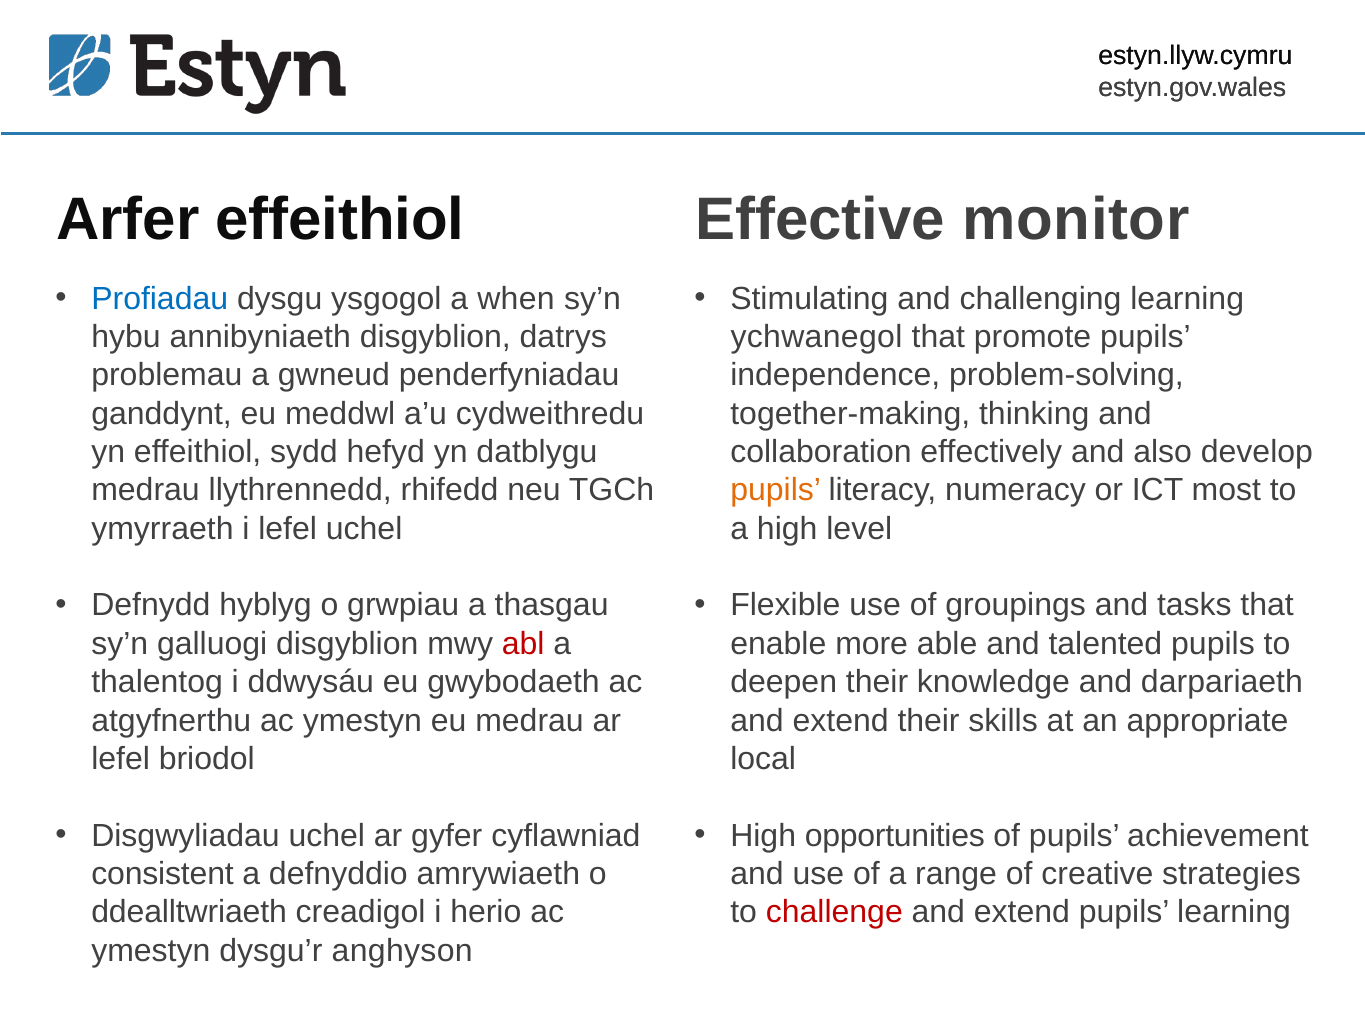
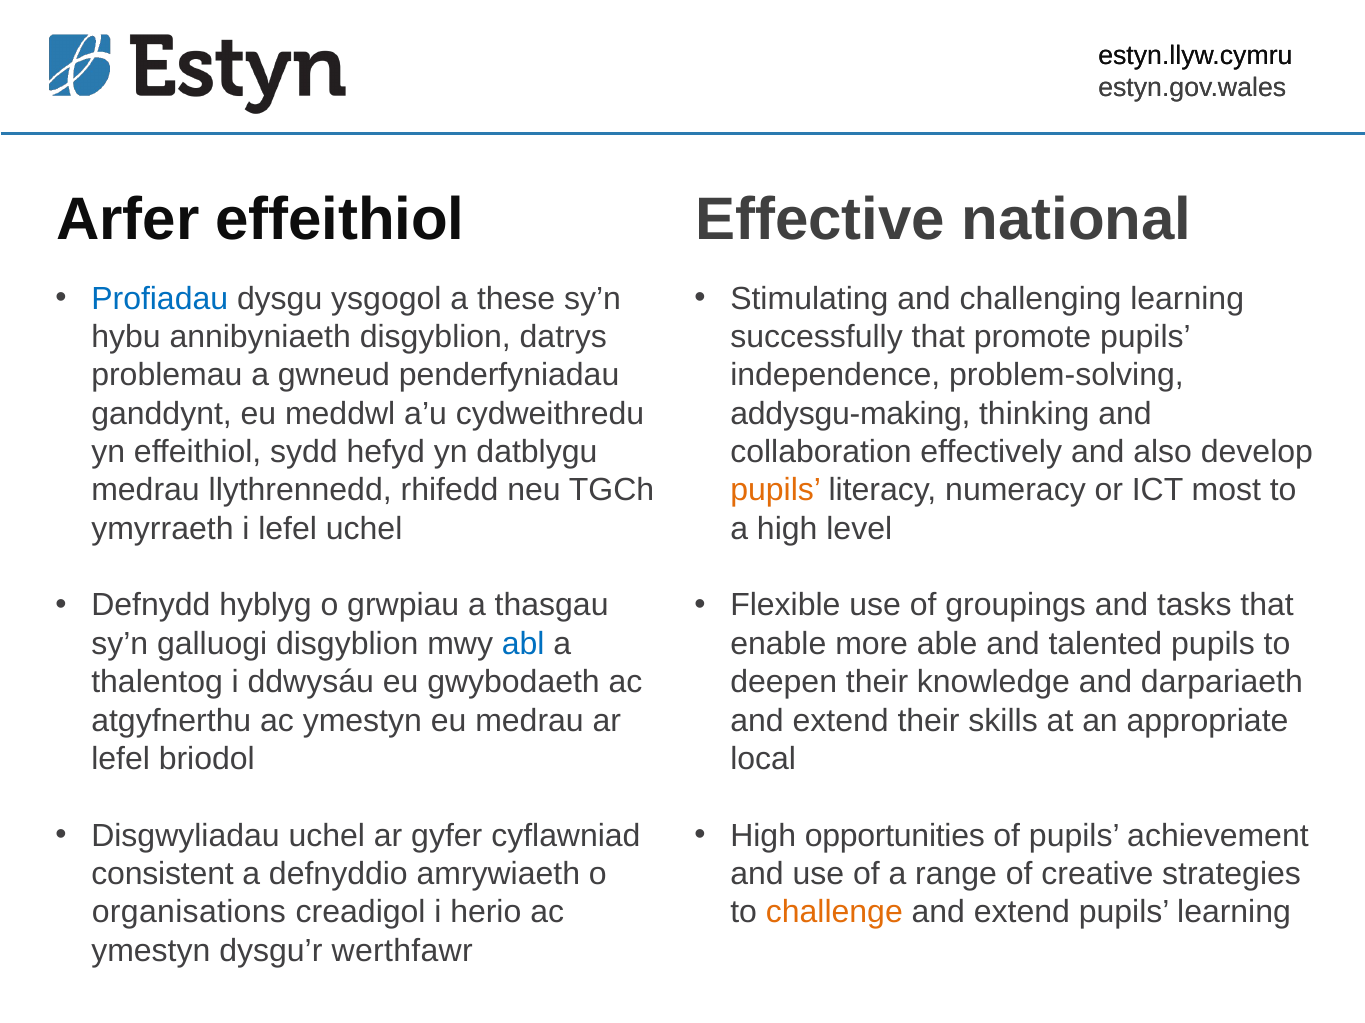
monitor: monitor -> national
when: when -> these
ychwanegol: ychwanegol -> successfully
together-making: together-making -> addysgu-making
abl colour: red -> blue
ddealltwriaeth: ddealltwriaeth -> organisations
challenge colour: red -> orange
anghyson: anghyson -> werthfawr
